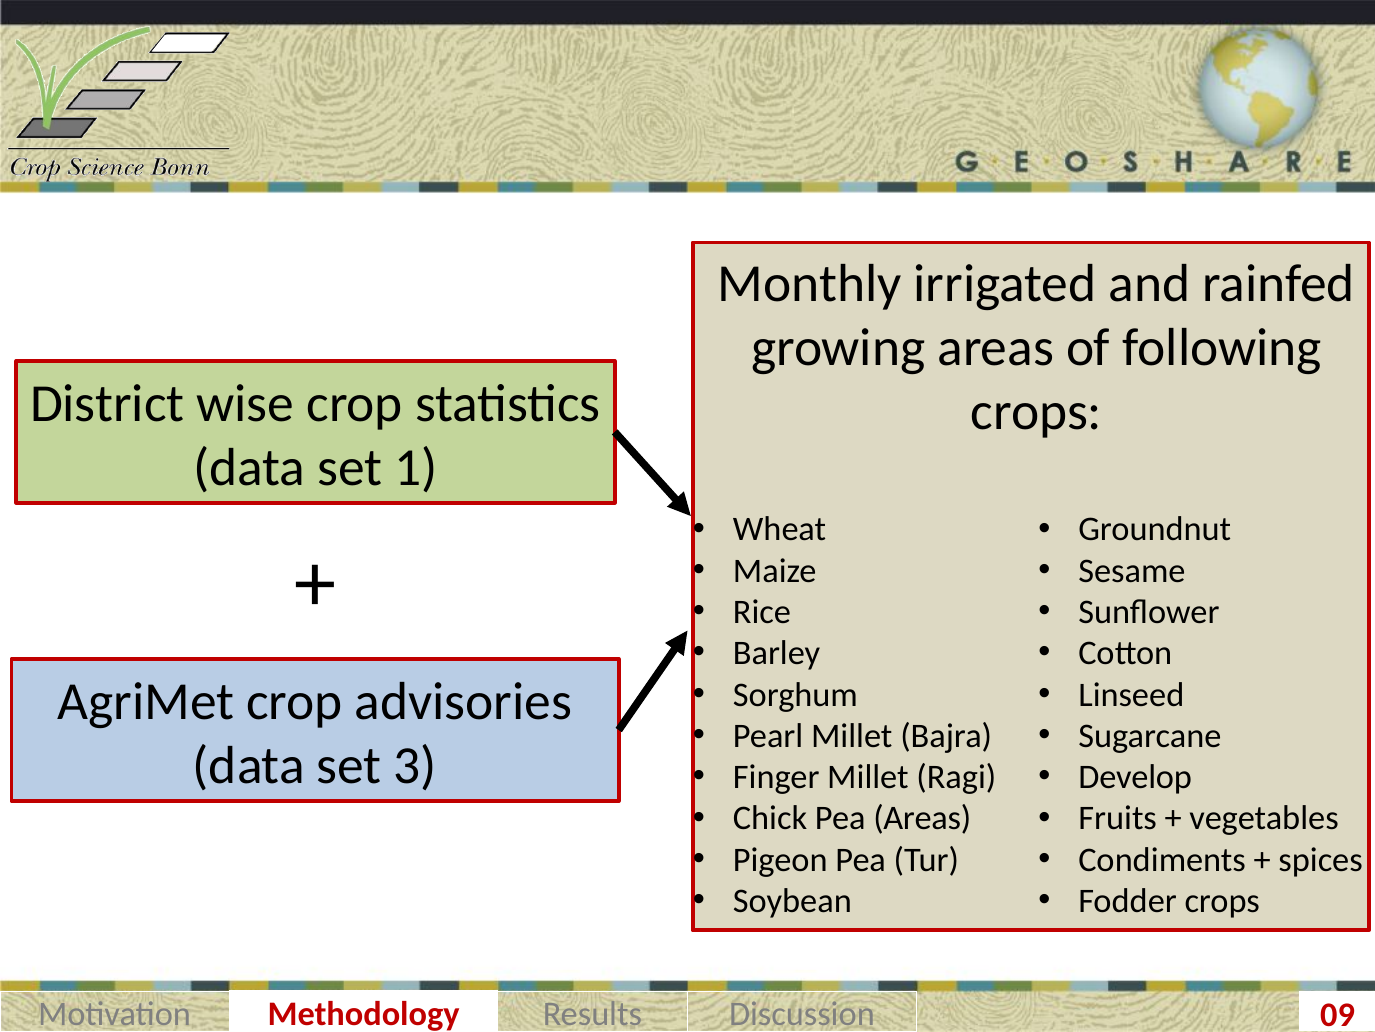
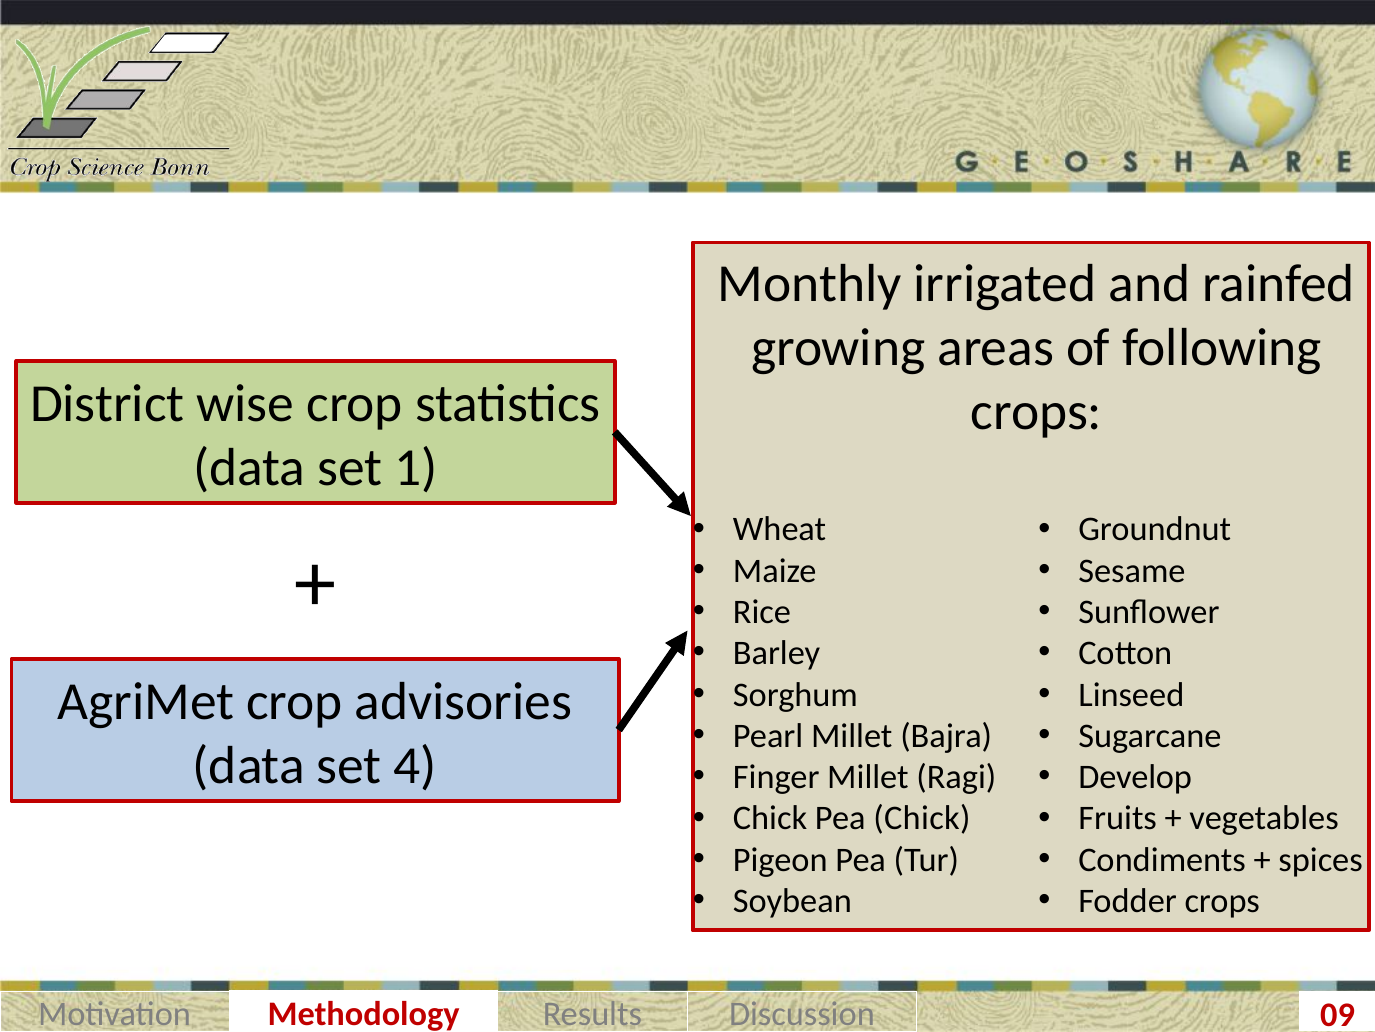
3: 3 -> 4
Pea Areas: Areas -> Chick
